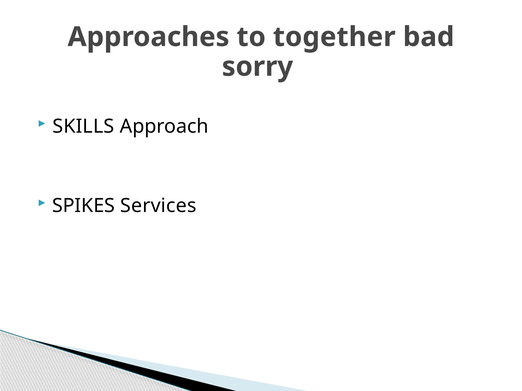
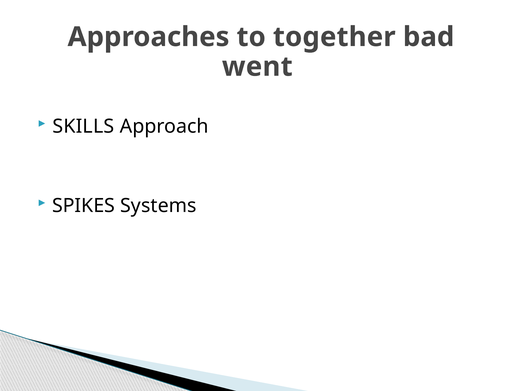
sorry: sorry -> went
Services: Services -> Systems
